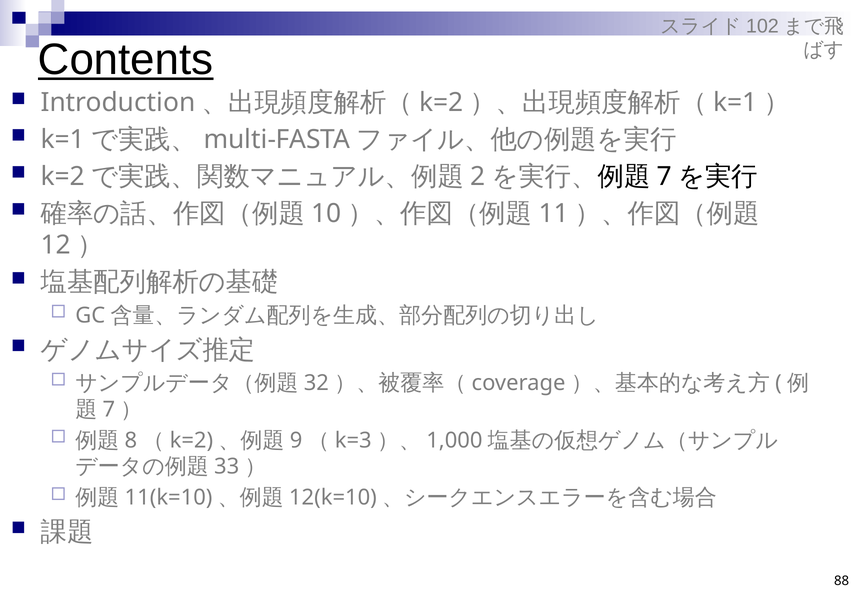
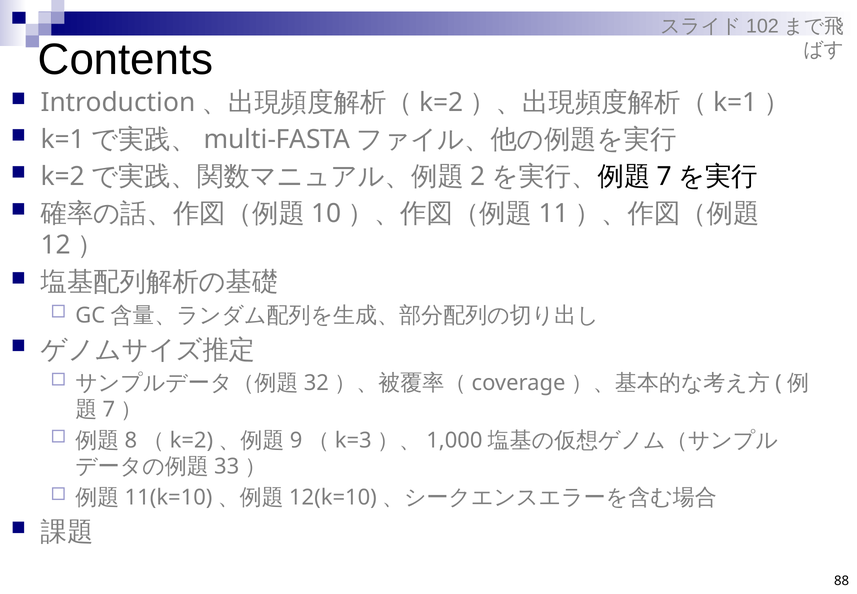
Contents underline: present -> none
